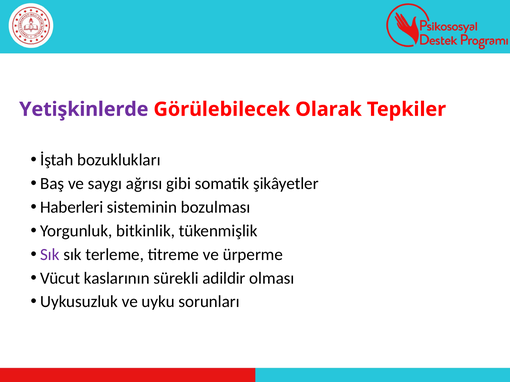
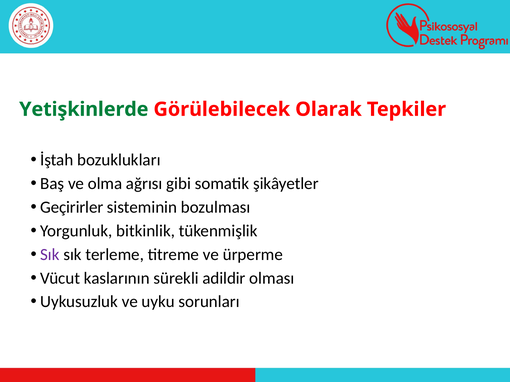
Yetişkinlerde colour: purple -> green
saygı: saygı -> olma
Haberleri: Haberleri -> Geçirirler
